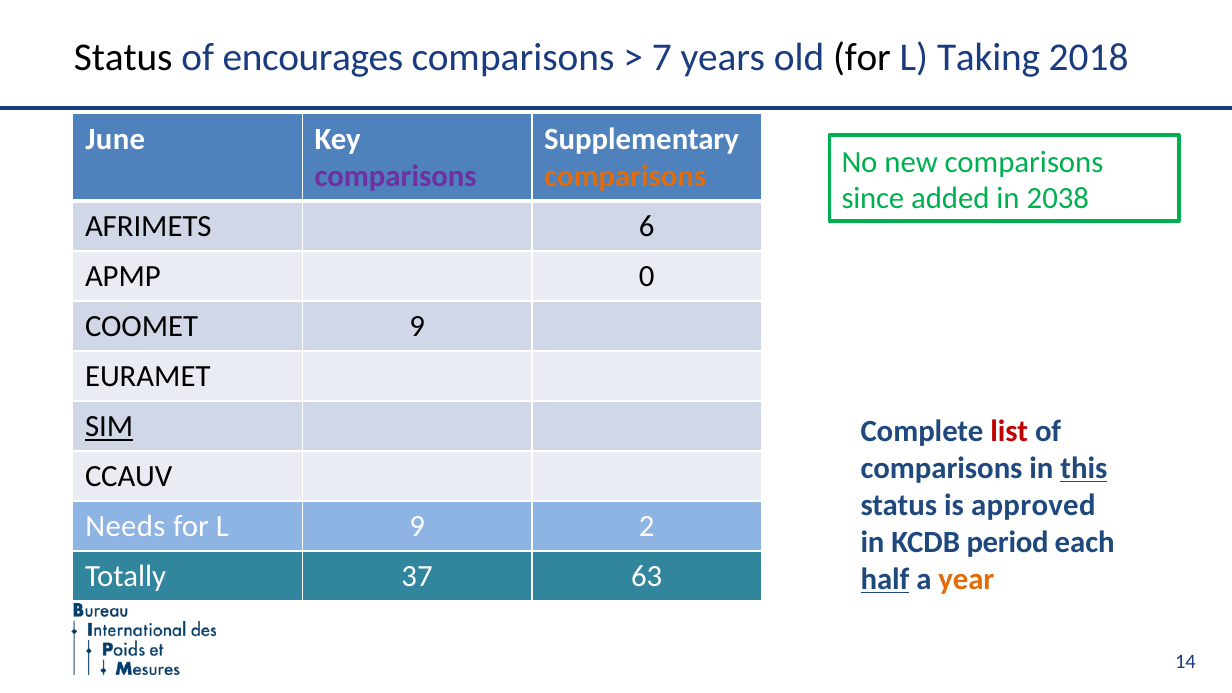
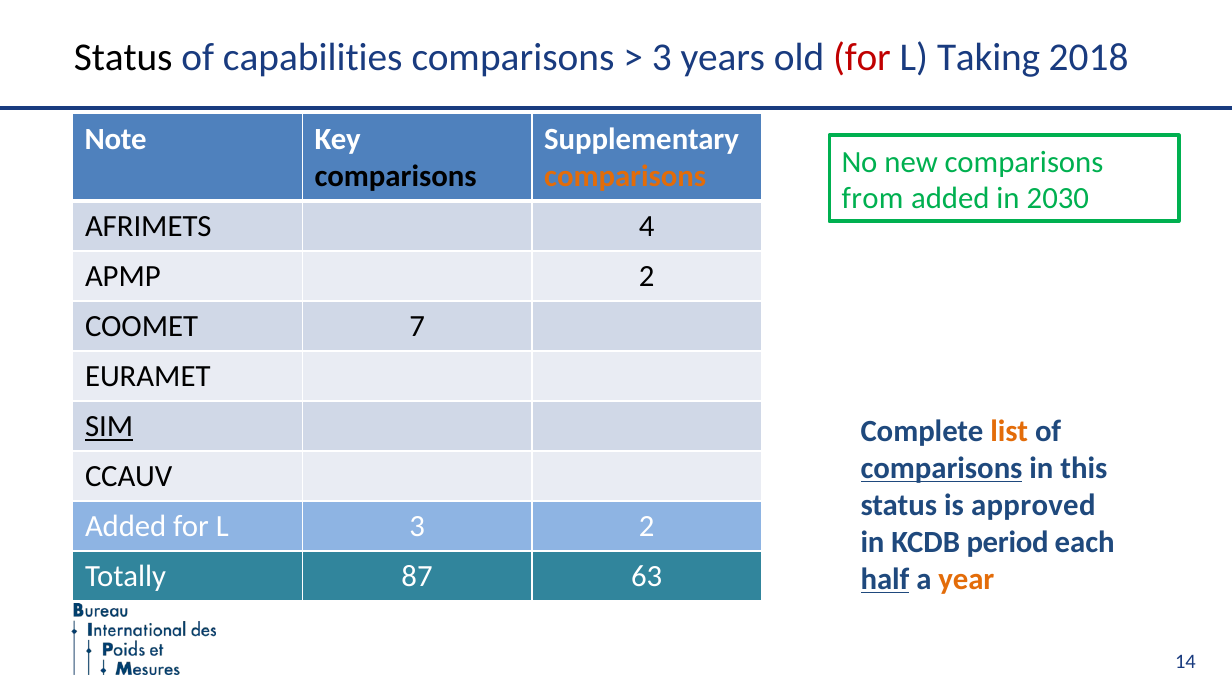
encourages: encourages -> capabilities
7 at (662, 58): 7 -> 3
for at (862, 58) colour: black -> red
June: June -> Note
comparisons at (396, 177) colour: purple -> black
since: since -> from
2038: 2038 -> 2030
6: 6 -> 4
APMP 0: 0 -> 2
COOMET 9: 9 -> 7
list colour: red -> orange
comparisons at (942, 468) underline: none -> present
this underline: present -> none
Needs at (125, 526): Needs -> Added
L 9: 9 -> 3
37: 37 -> 87
